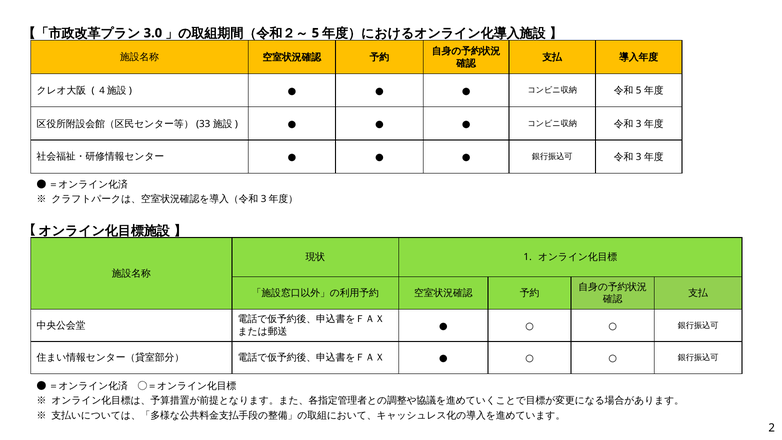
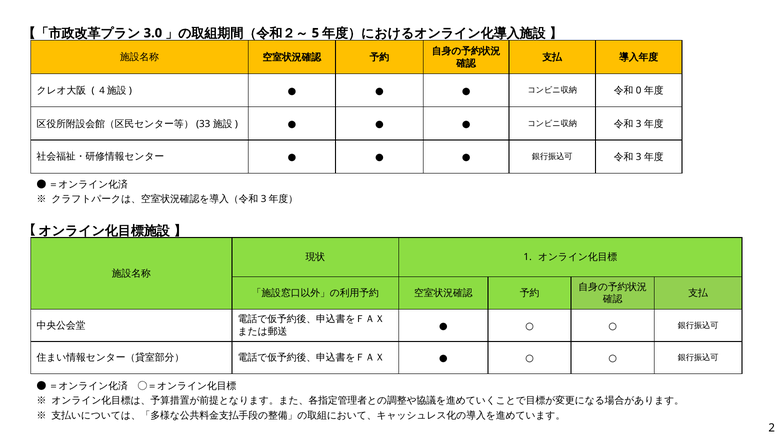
5 at (639, 91): 5 -> 0
